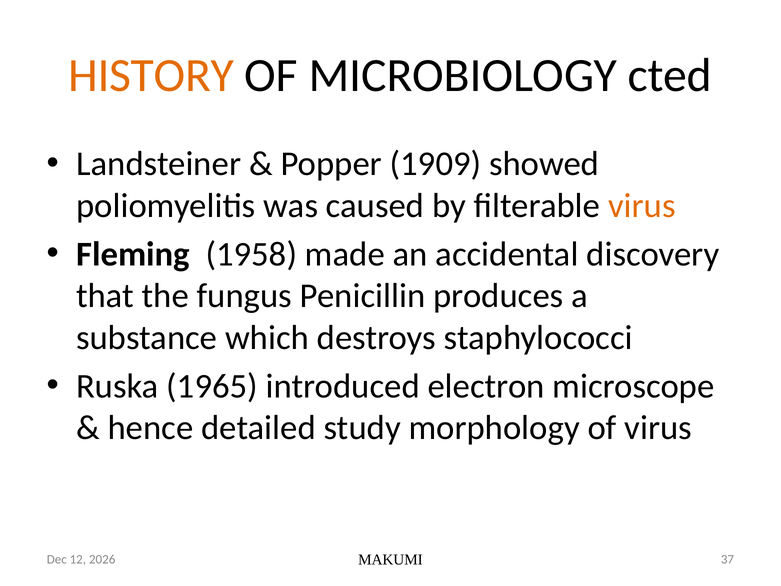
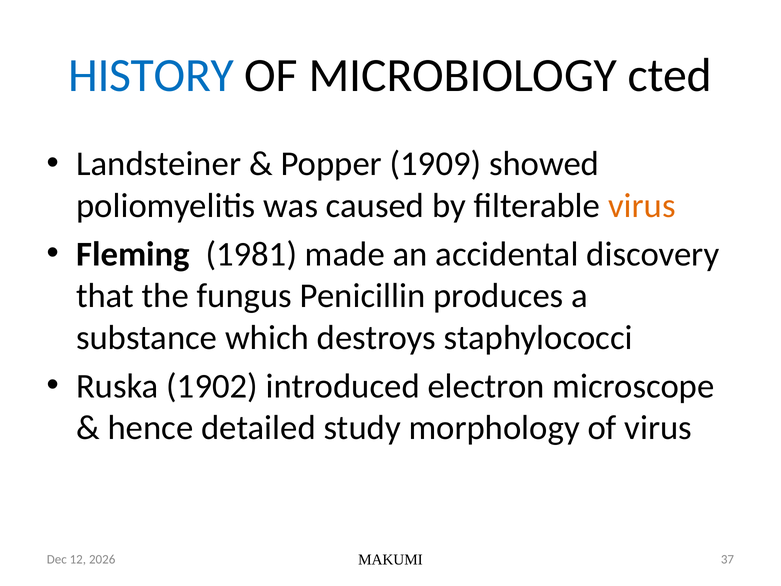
HISTORY colour: orange -> blue
1958: 1958 -> 1981
1965: 1965 -> 1902
